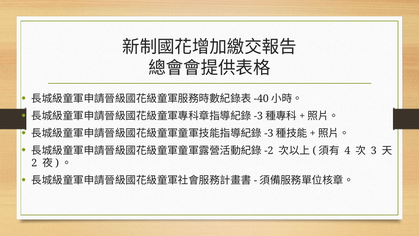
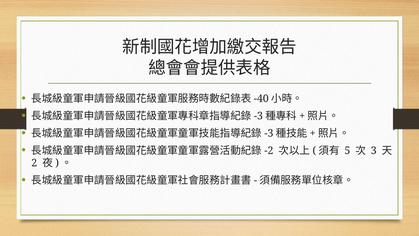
4: 4 -> 5
